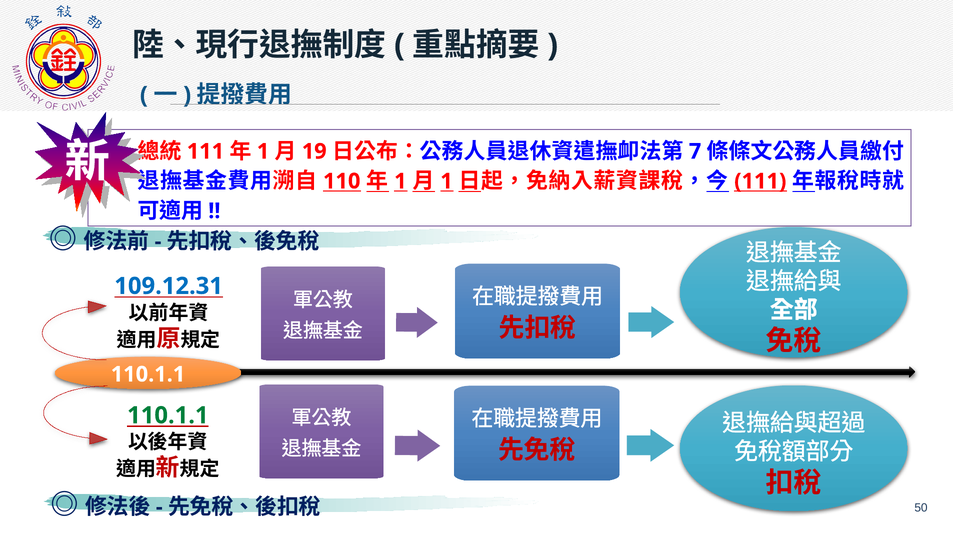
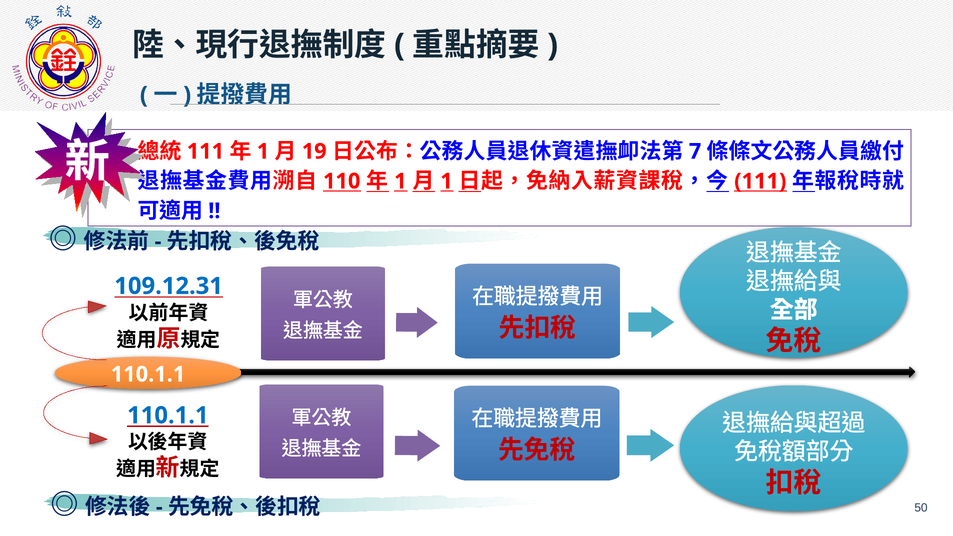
110.1.1 at (168, 415) colour: green -> blue
